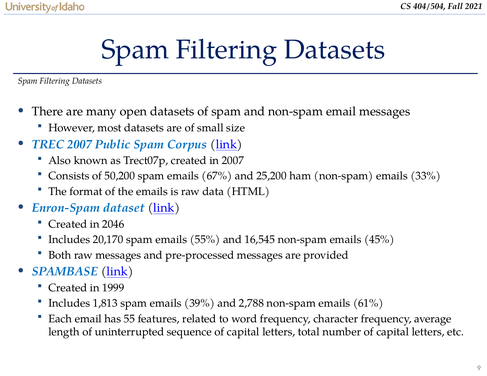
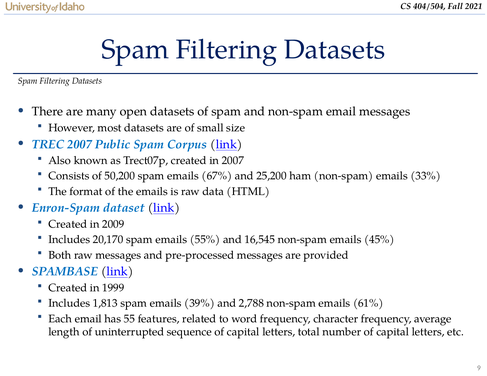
2046: 2046 -> 2009
